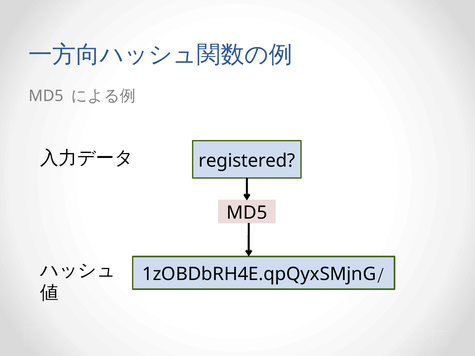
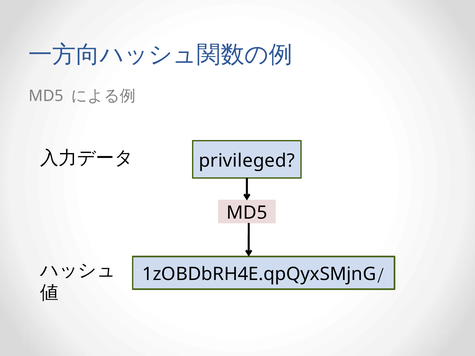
registered: registered -> privileged
